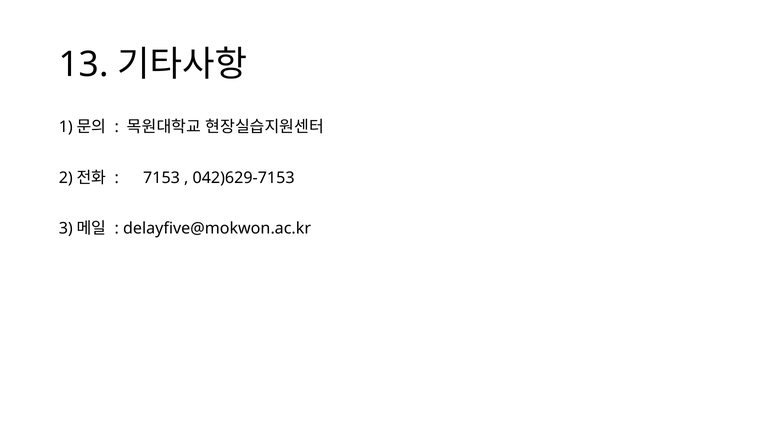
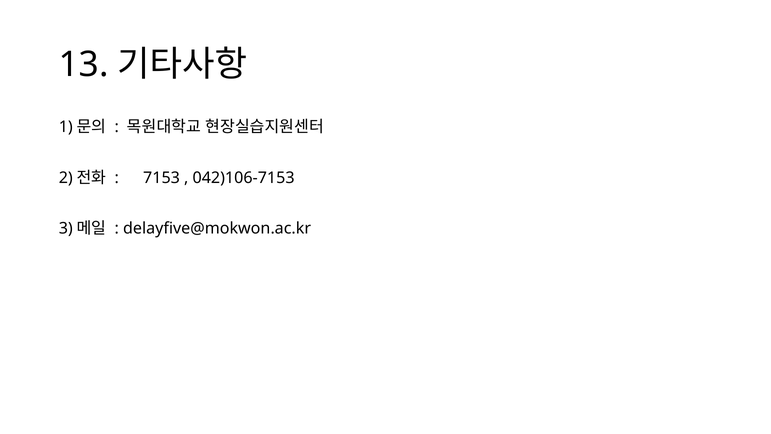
042)629-7153: 042)629-7153 -> 042)106-7153
